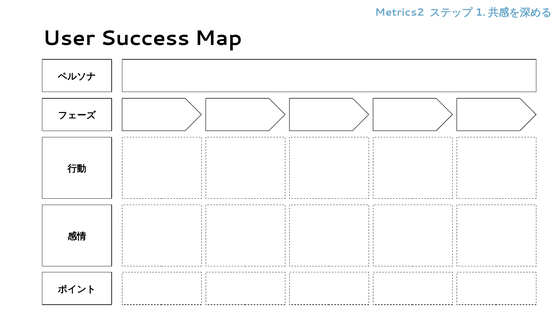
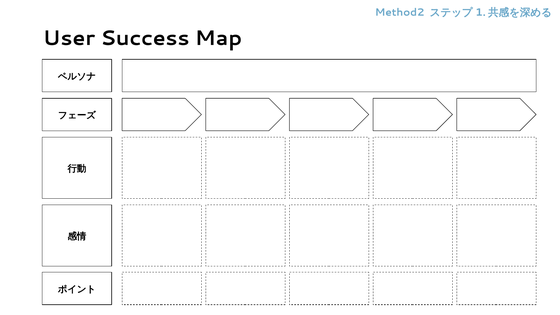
Metrics2: Metrics2 -> Method2
